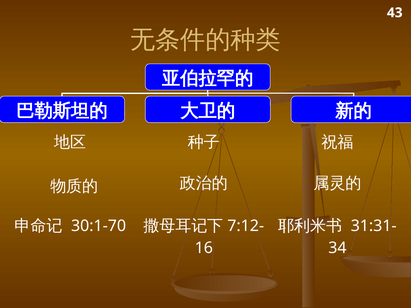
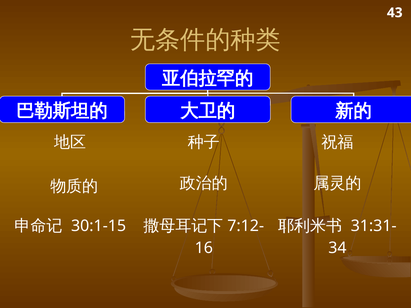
30:1-70: 30:1-70 -> 30:1-15
